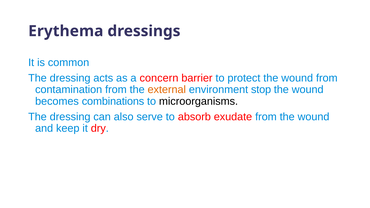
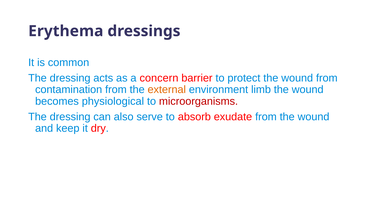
stop: stop -> limb
combinations: combinations -> physiological
microorganisms colour: black -> red
